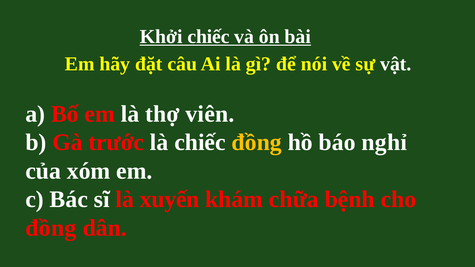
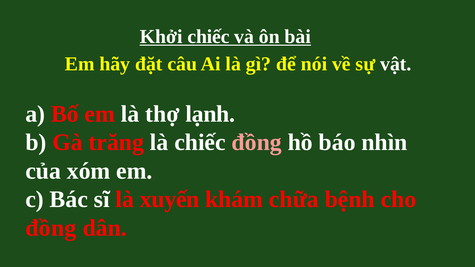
viên: viên -> lạnh
trước: trước -> trăng
đồng at (257, 143) colour: yellow -> pink
nghỉ: nghỉ -> nhìn
